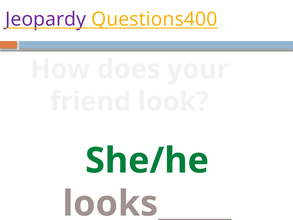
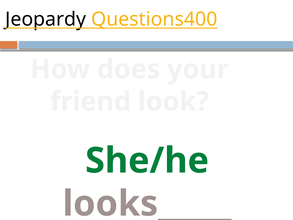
Jeopardy colour: purple -> black
